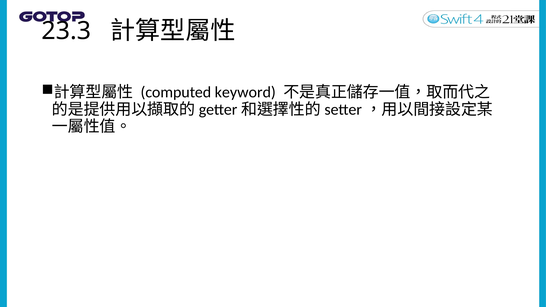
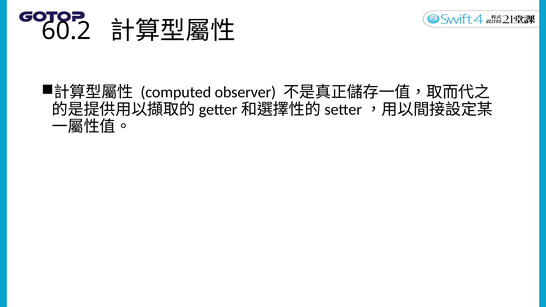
23.3: 23.3 -> 60.2
keyword: keyword -> observer
